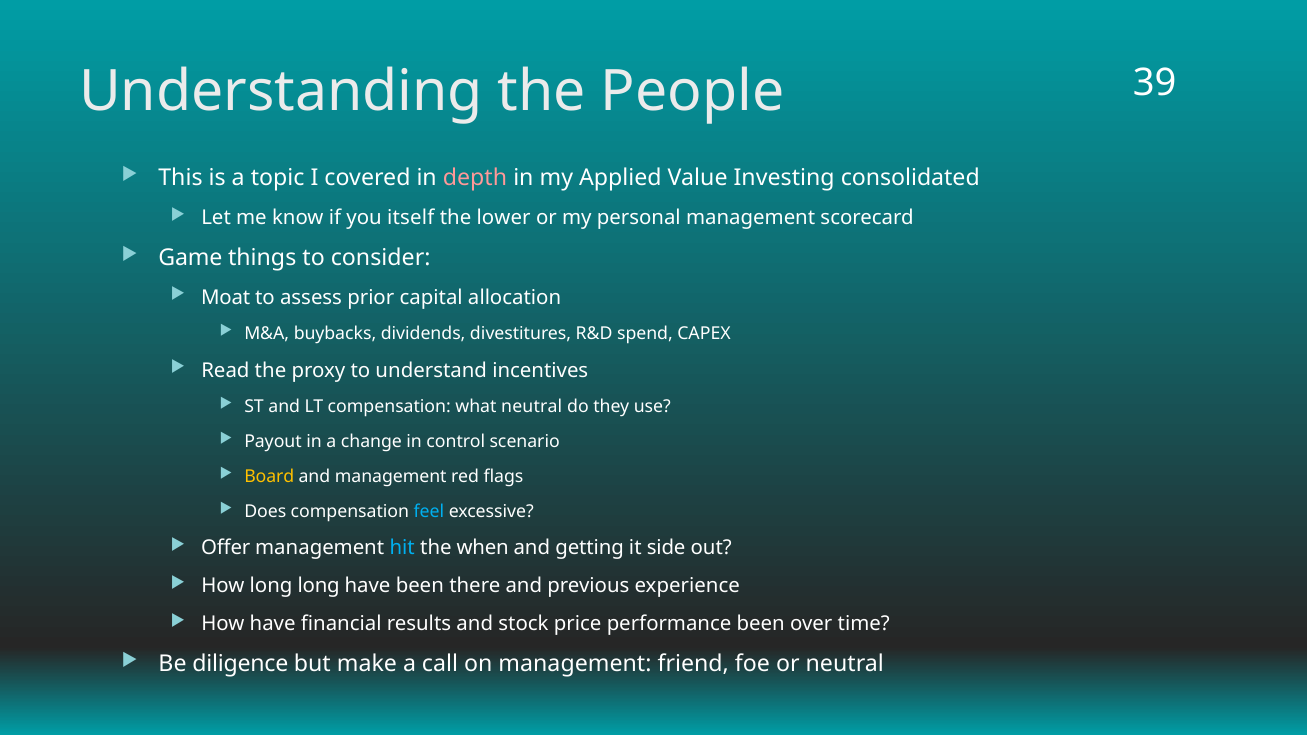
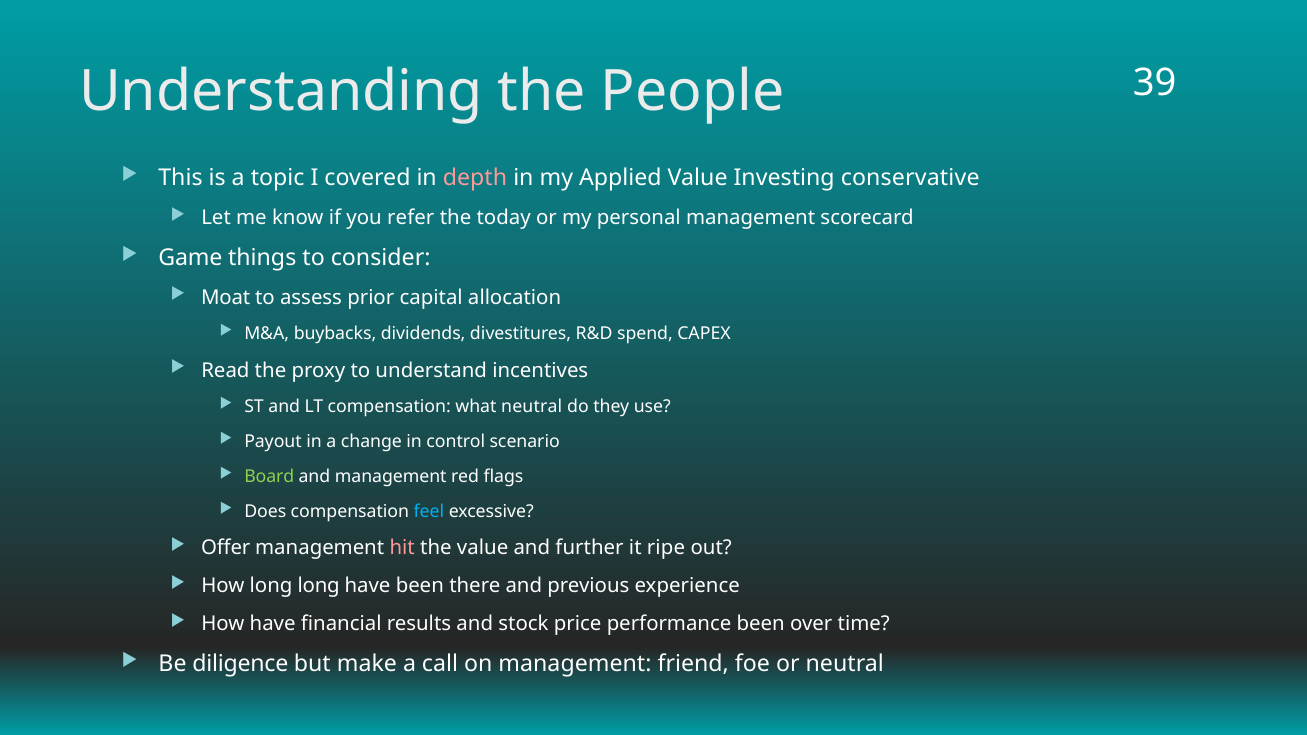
consolidated: consolidated -> conservative
itself: itself -> refer
lower: lower -> today
Board colour: yellow -> light green
hit colour: light blue -> pink
the when: when -> value
getting: getting -> further
side: side -> ripe
